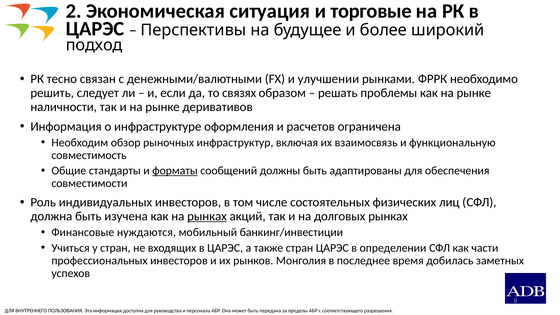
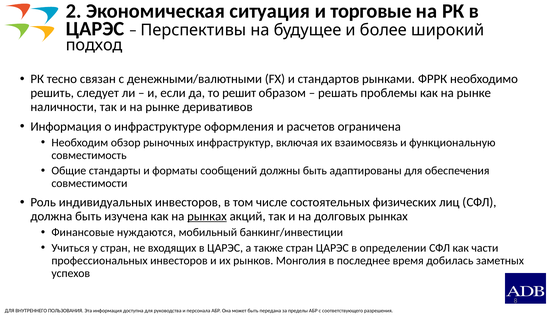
улучшении: улучшении -> стандартов
связях: связях -> решит
форматы underline: present -> none
